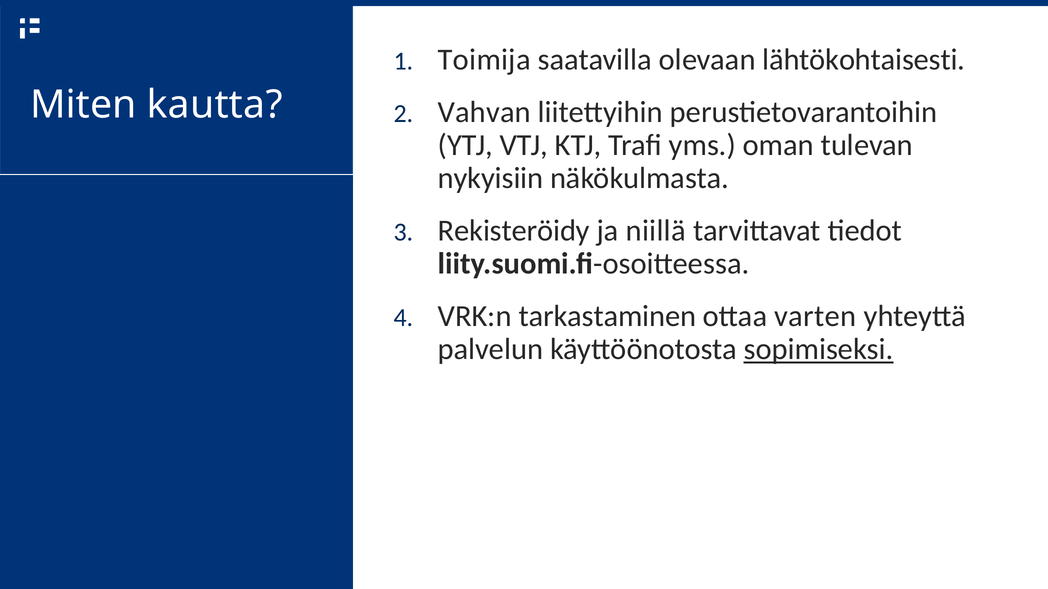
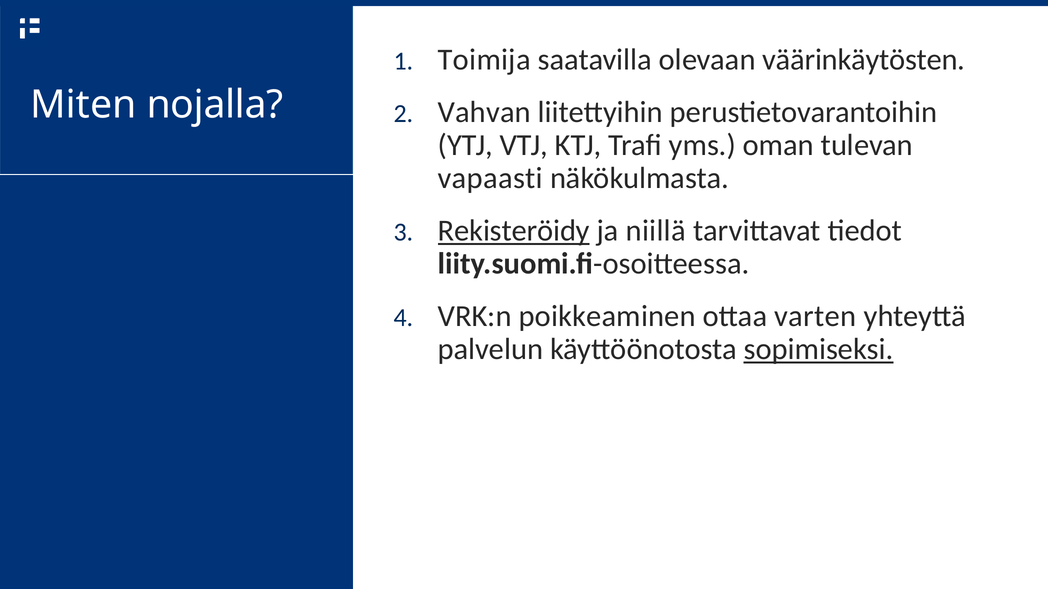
lähtökohtaisesti: lähtökohtaisesti -> väärinkäytösten
kautta: kautta -> nojalla
nykyisiin: nykyisiin -> vapaasti
Rekisteröidy underline: none -> present
tarkastaminen: tarkastaminen -> poikkeaminen
